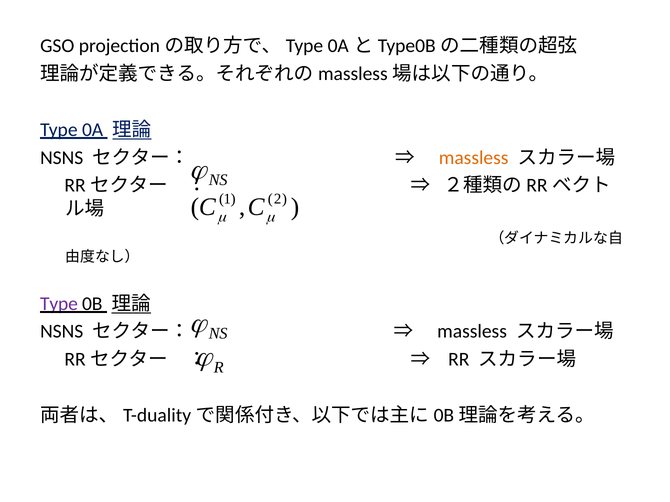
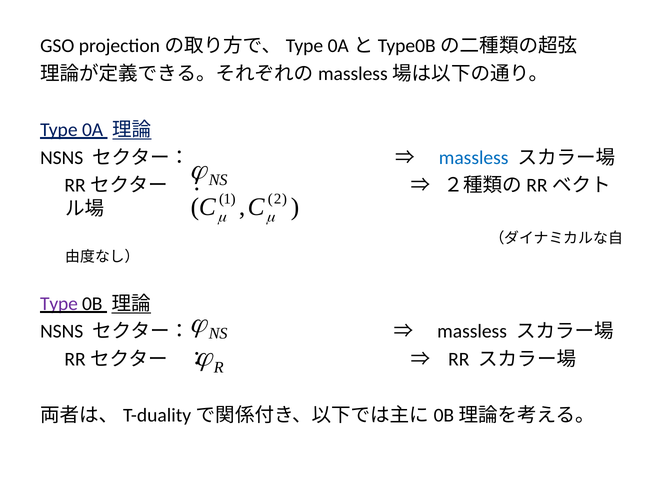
massless at (474, 158) colour: orange -> blue
